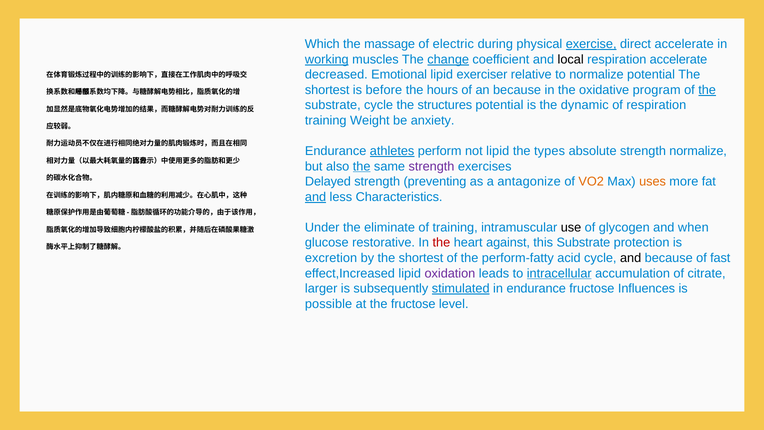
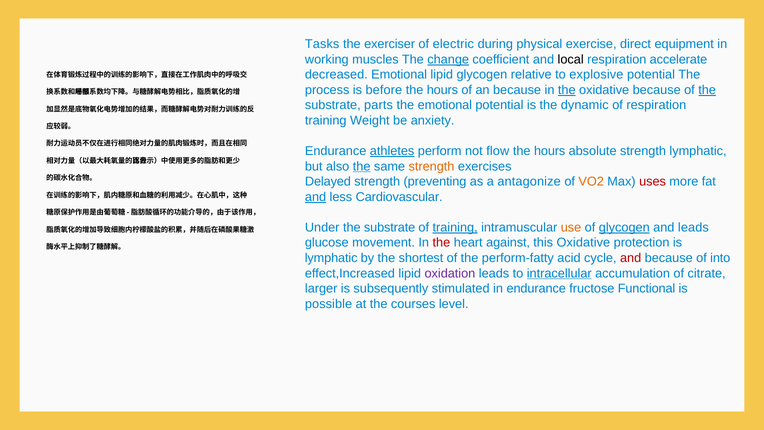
Which: Which -> Tasks
massage: massage -> exerciser
exercise underline: present -> none
direct accelerate: accelerate -> equipment
working underline: present -> none
lipid exerciser: exerciser -> glycogen
to normalize: normalize -> explosive
shortest at (327, 90): shortest -> process
the at (567, 90) underline: none -> present
oxidative program: program -> because
substrate cycle: cycle -> parts
the structures: structures -> emotional
not lipid: lipid -> flow
types at (550, 151): types -> hours
strength normalize: normalize -> lymphatic
strength at (431, 166) colour: purple -> orange
uses colour: orange -> red
Characteristics: Characteristics -> Cardiovascular
Under the eliminate: eliminate -> substrate
training at (455, 227) underline: none -> present
use colour: black -> orange
glycogen at (624, 227) underline: none -> present
and when: when -> leads
restorative: restorative -> movement
this Substrate: Substrate -> Oxidative
excretion at (331, 258): excretion -> lymphatic
and at (631, 258) colour: black -> red
fast: fast -> into
stimulated underline: present -> none
Influences: Influences -> Functional
the fructose: fructose -> courses
